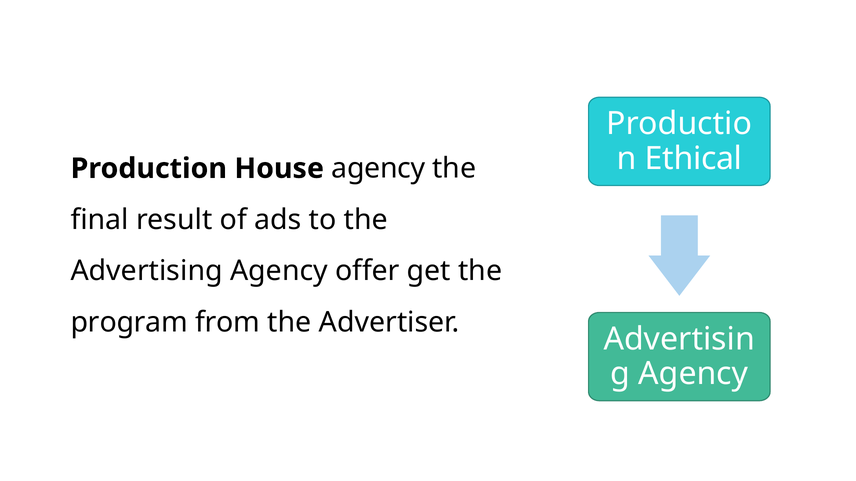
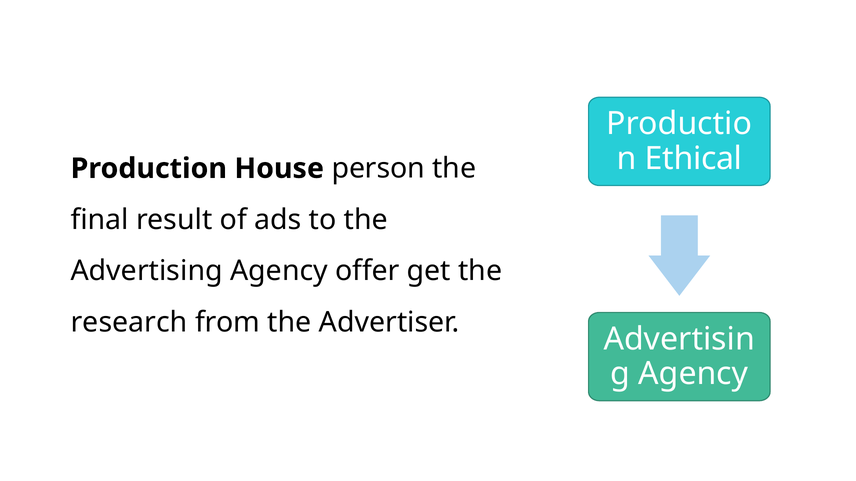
House agency: agency -> person
program: program -> research
